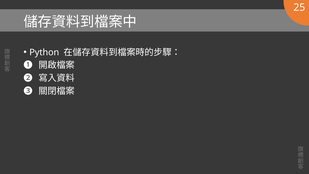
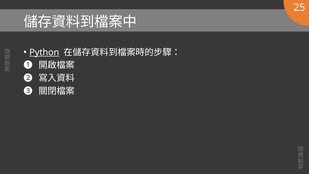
Python underline: none -> present
